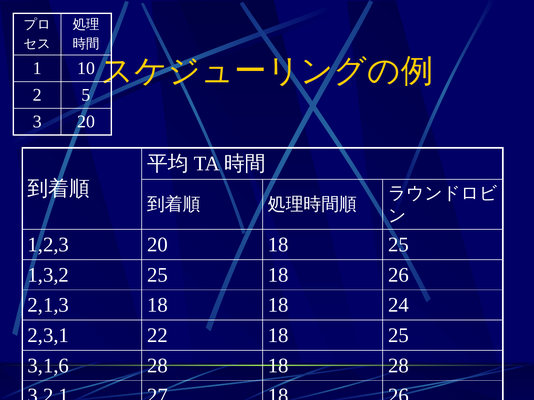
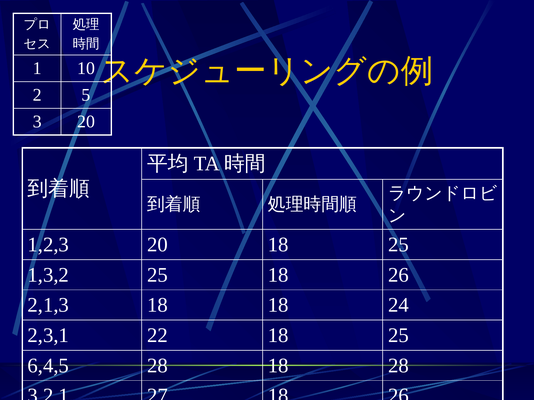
3,1,6: 3,1,6 -> 6,4,5
